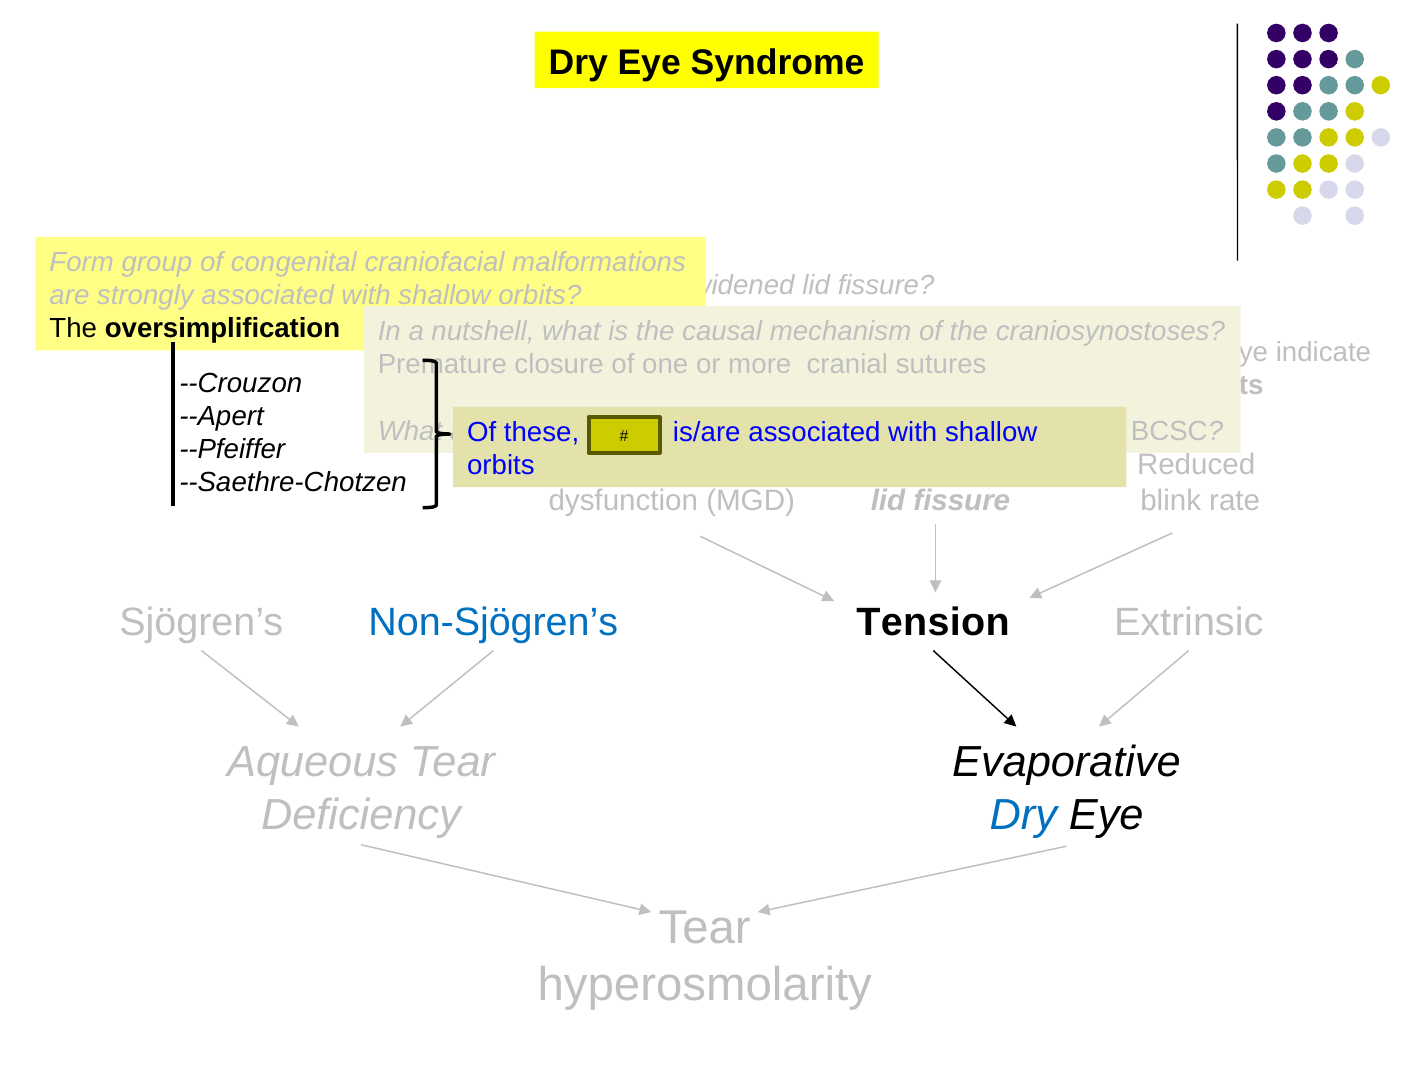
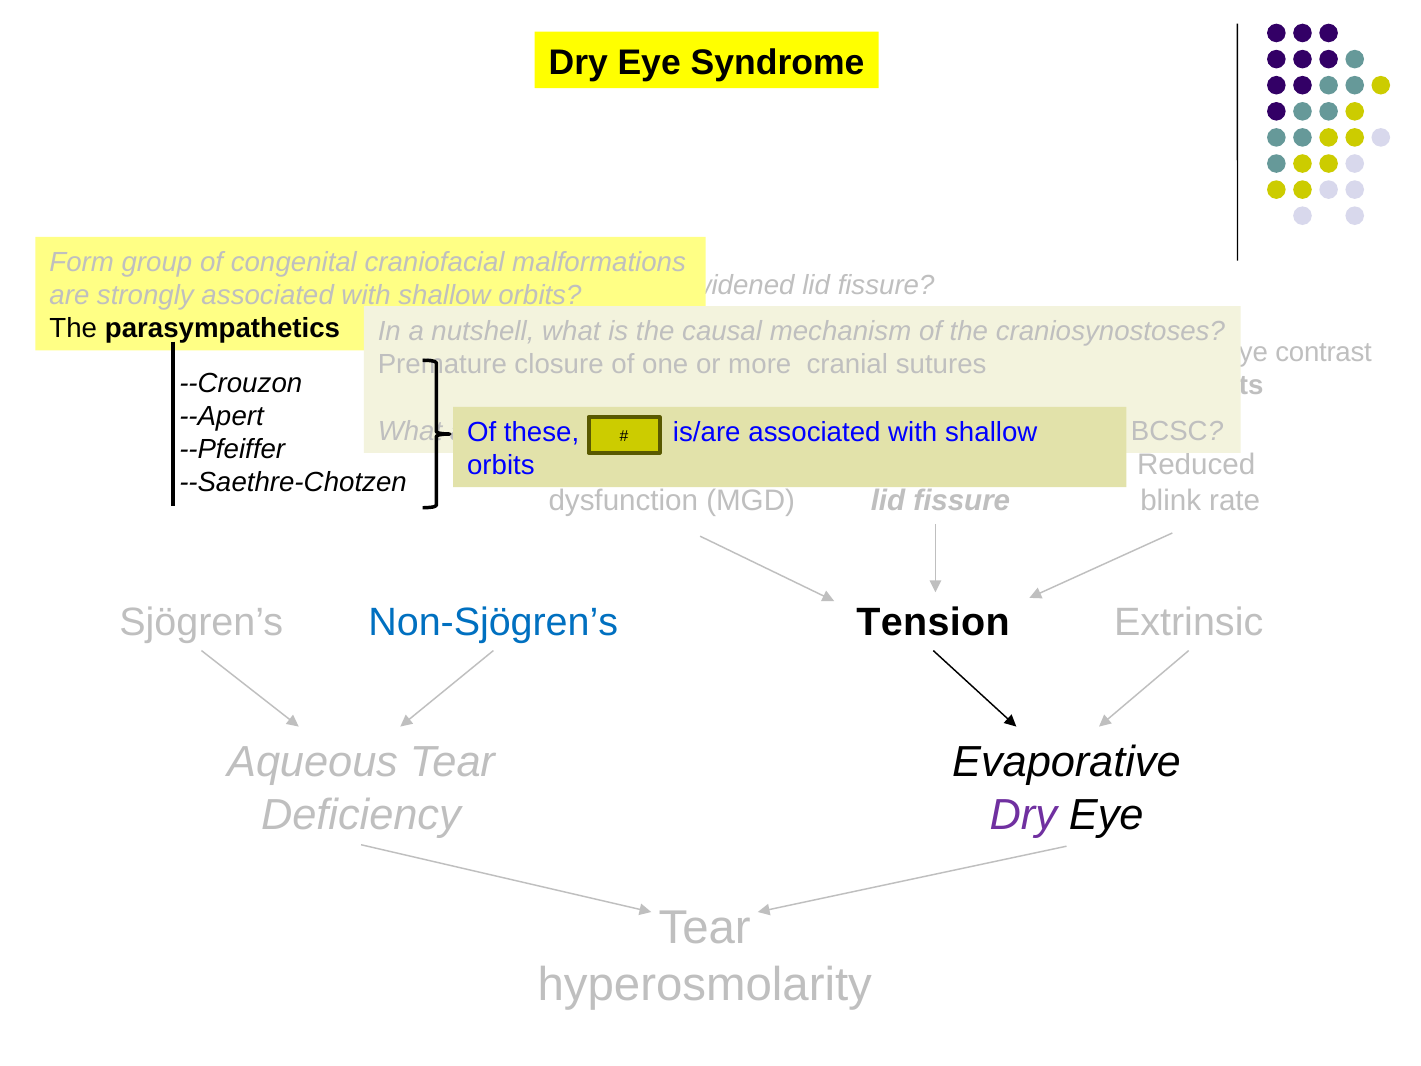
oversimplification: oversimplification -> parasympathetics
indicate: indicate -> contrast
Dry at (1023, 815) colour: blue -> purple
